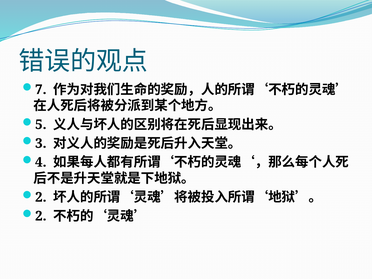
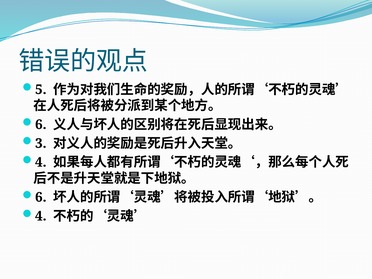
7: 7 -> 5
5 at (41, 125): 5 -> 6
2 at (41, 197): 2 -> 6
2 at (41, 216): 2 -> 4
